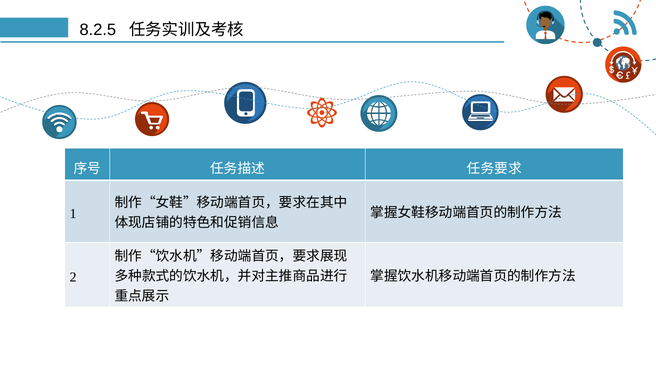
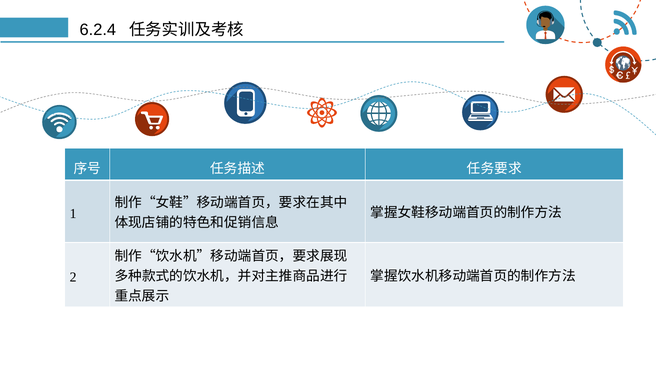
8.2.5: 8.2.5 -> 6.2.4
